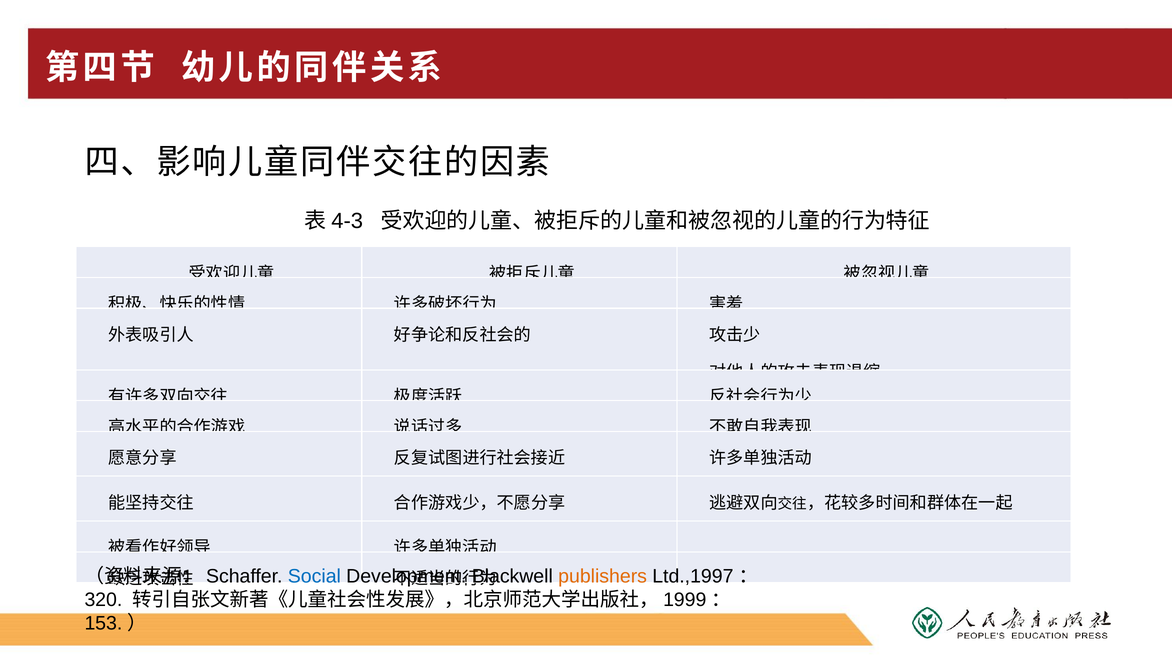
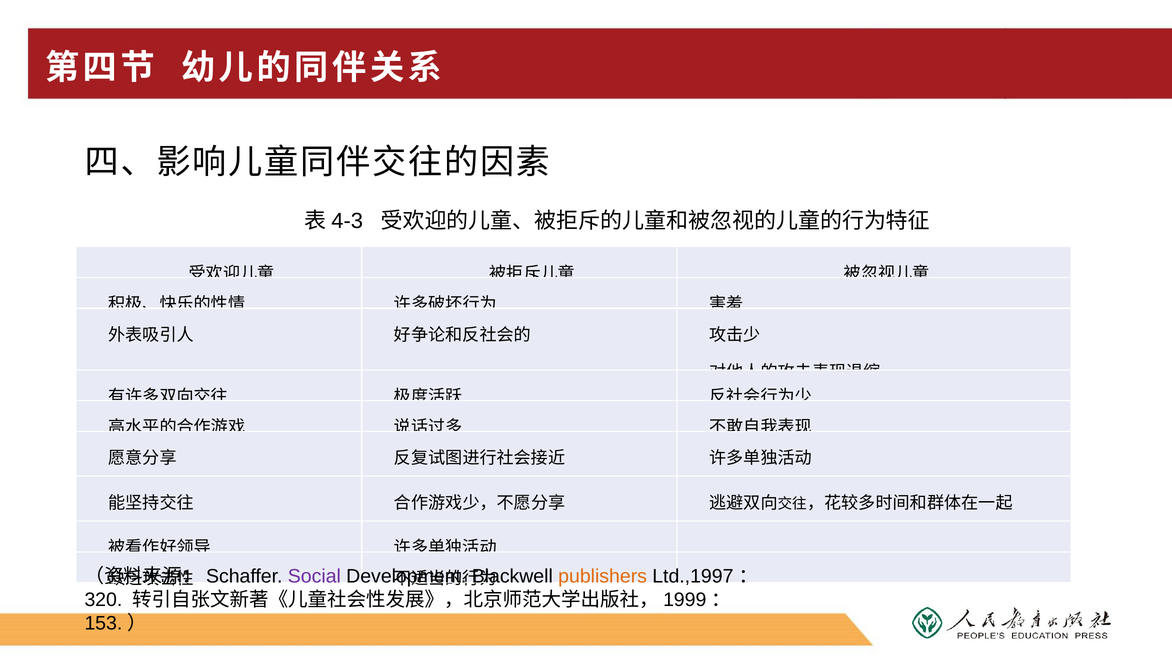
Social colour: blue -> purple
